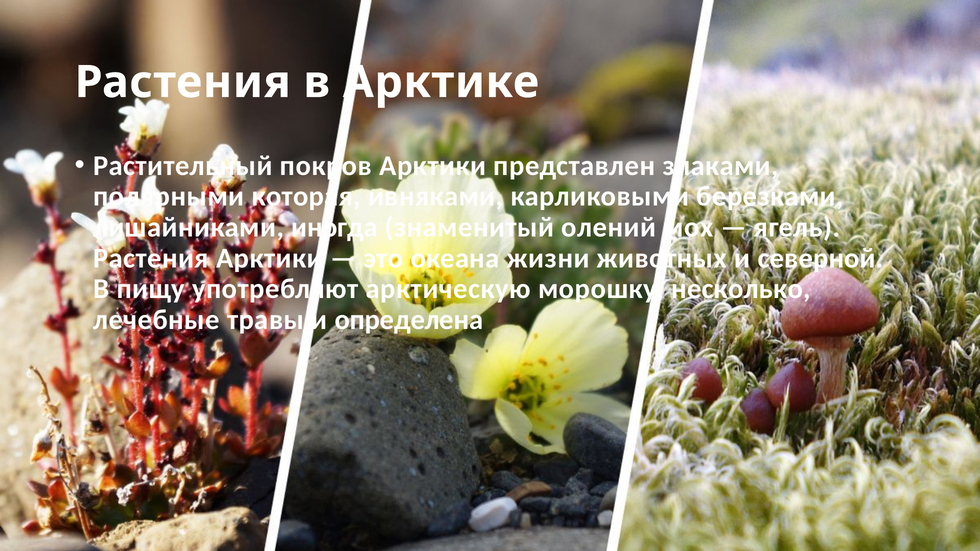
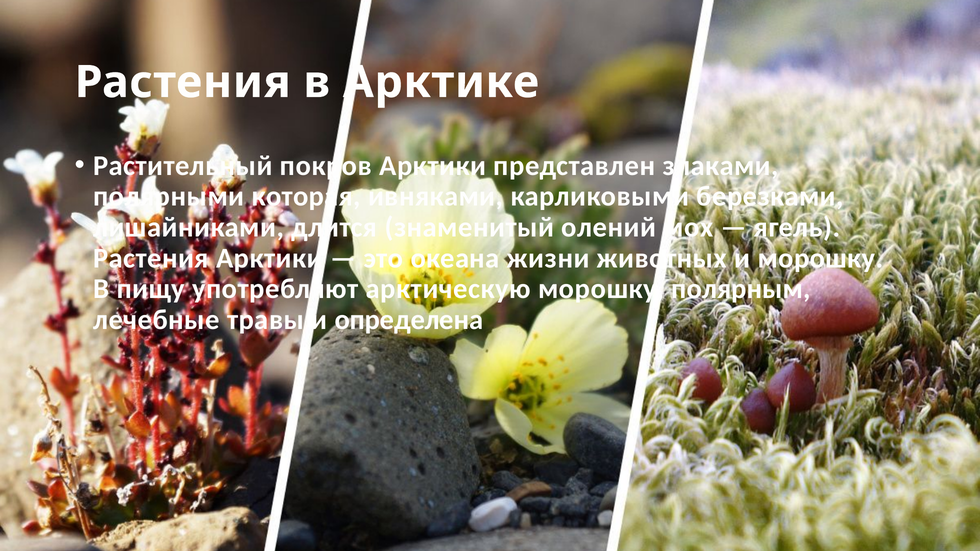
иногда: иногда -> длится
и северной: северной -> морошку
несколько: несколько -> полярным
